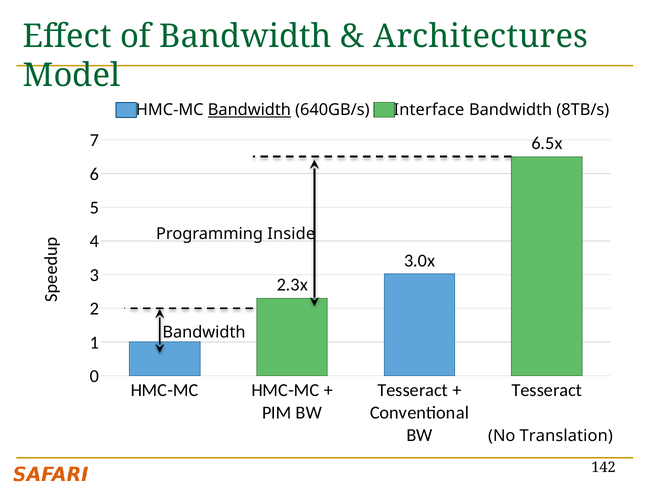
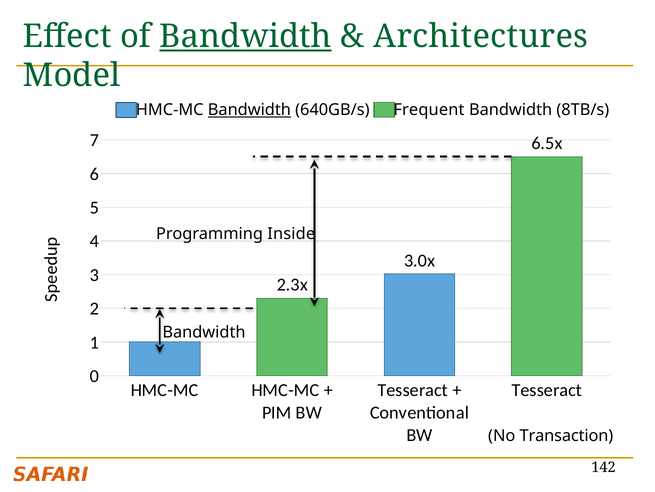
Bandwidth at (246, 36) underline: none -> present
Interface: Interface -> Frequent
Translation: Translation -> Transaction
